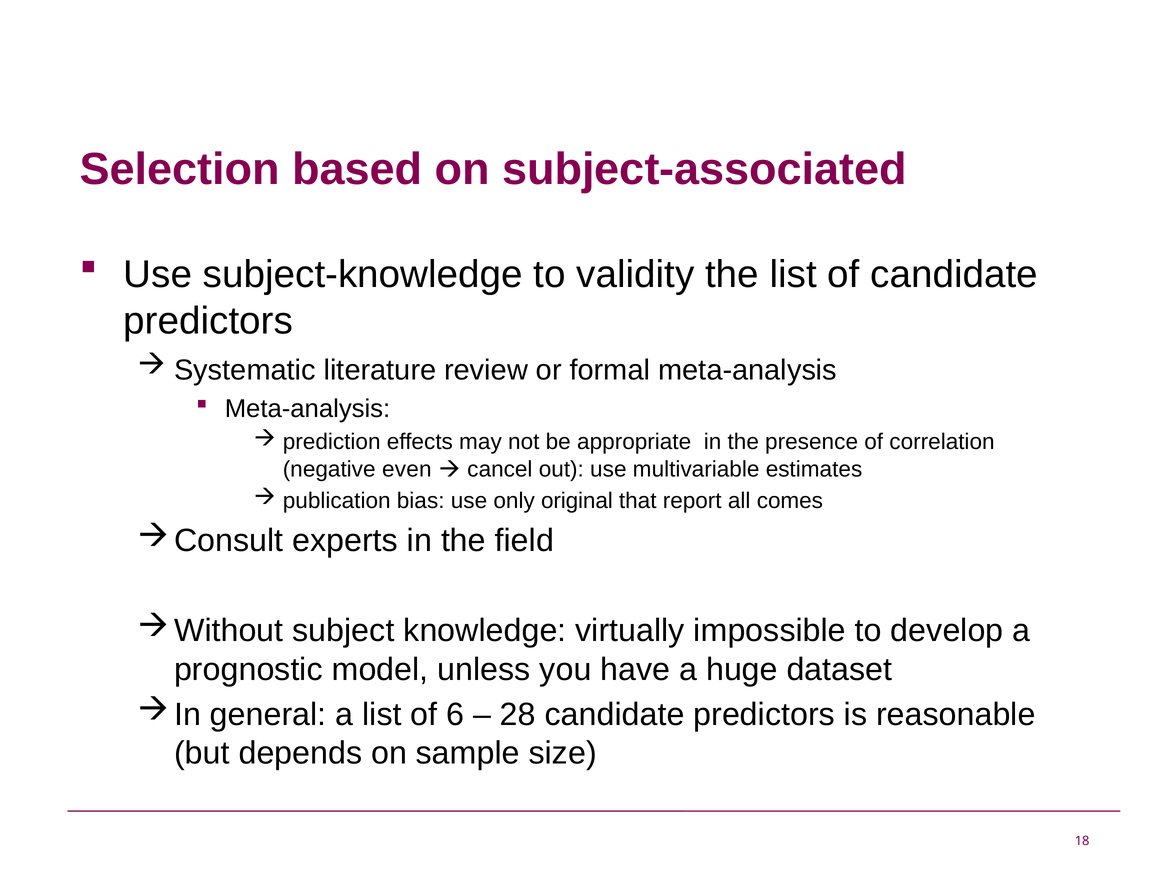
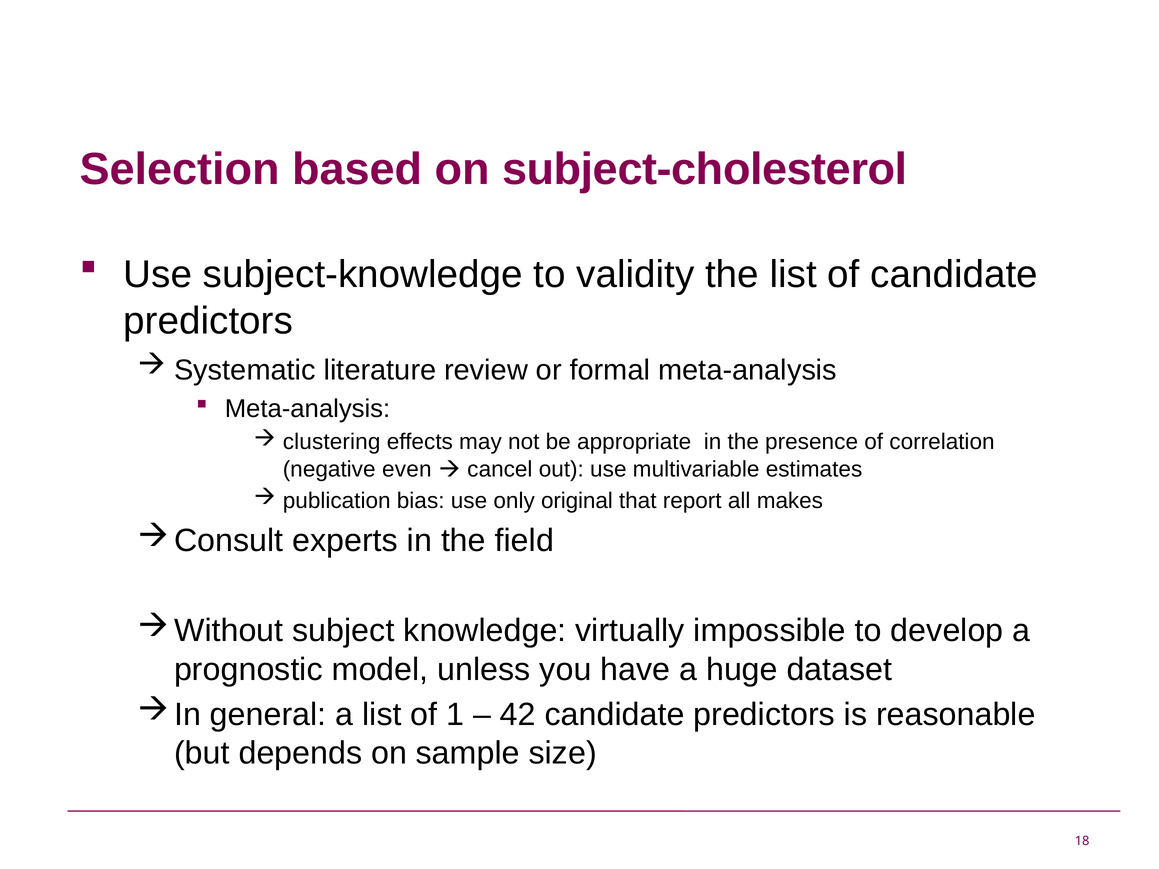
subject-associated: subject-associated -> subject-cholesterol
prediction: prediction -> clustering
comes: comes -> makes
6: 6 -> 1
28: 28 -> 42
